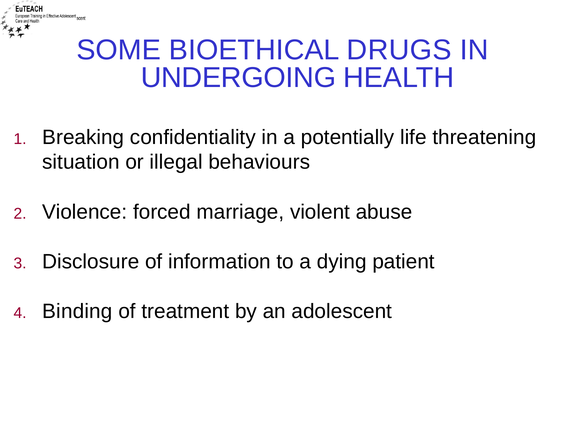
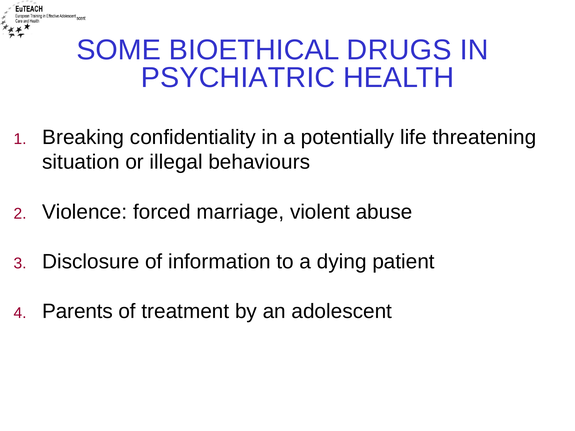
UNDERGOING: UNDERGOING -> PSYCHIATRIC
Binding: Binding -> Parents
